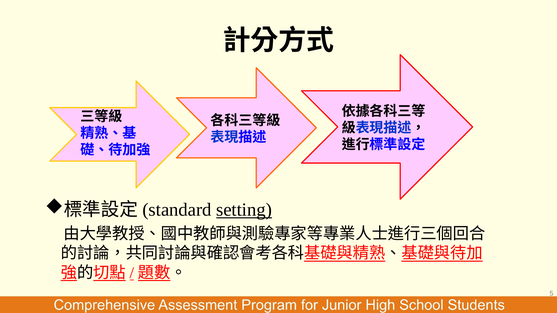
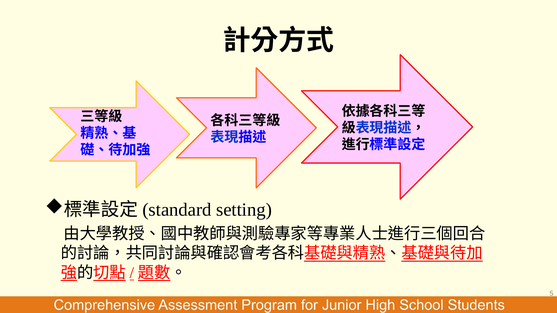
setting underline: present -> none
